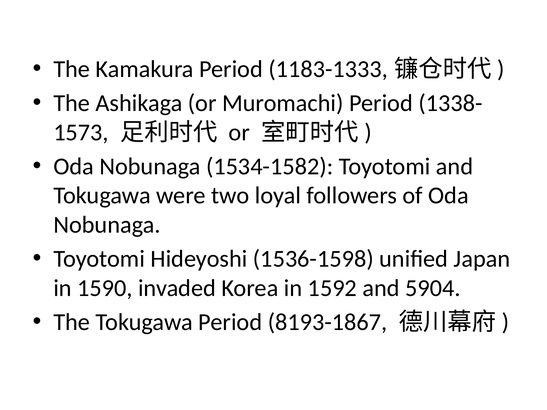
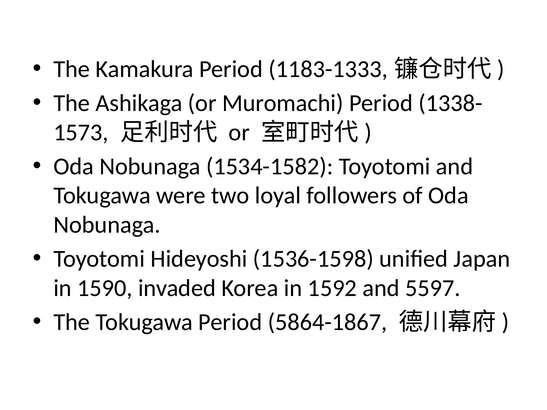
5904: 5904 -> 5597
8193-1867: 8193-1867 -> 5864-1867
